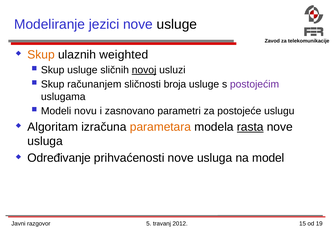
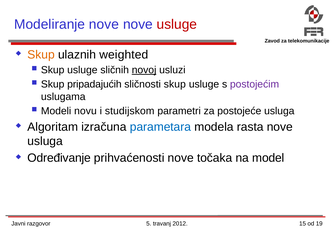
Modeliranje jezici: jezici -> nove
usluge at (177, 24) colour: black -> red
računanjem: računanjem -> pripadajućih
sličnosti broja: broja -> skup
zasnovano: zasnovano -> studijskom
postojeće uslugu: uslugu -> usluga
parametara colour: orange -> blue
rasta underline: present -> none
prihvaćenosti nove usluga: usluga -> točaka
